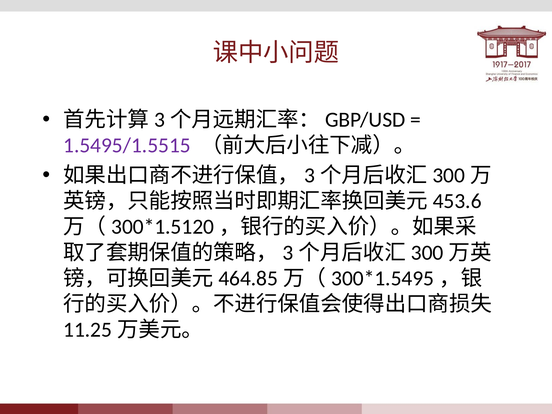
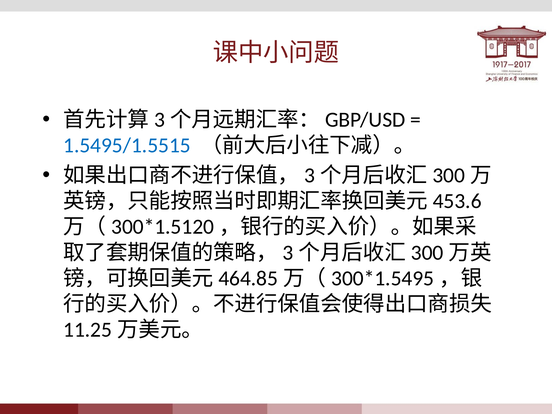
1.5495/1.5515 colour: purple -> blue
